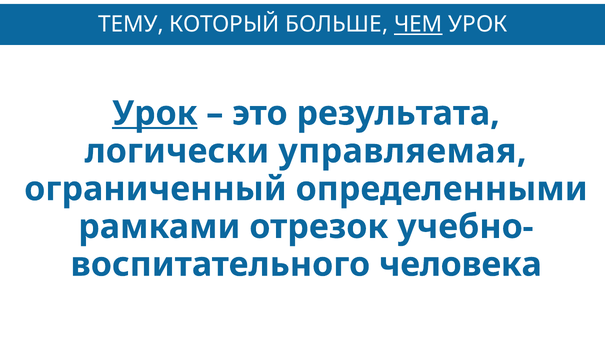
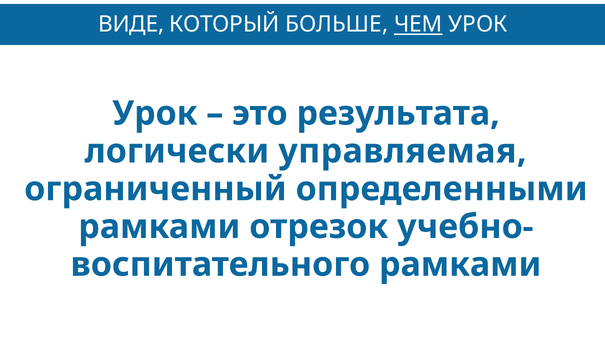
ТЕМУ: ТЕМУ -> ВИДЕ
Урок at (155, 114) underline: present -> none
человека at (460, 265): человека -> рамками
